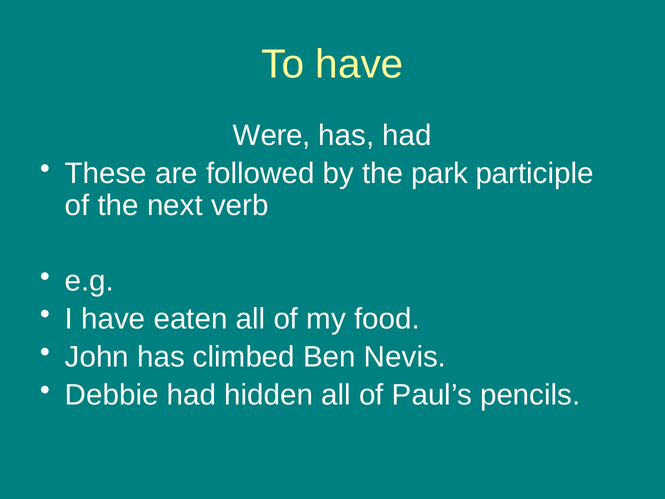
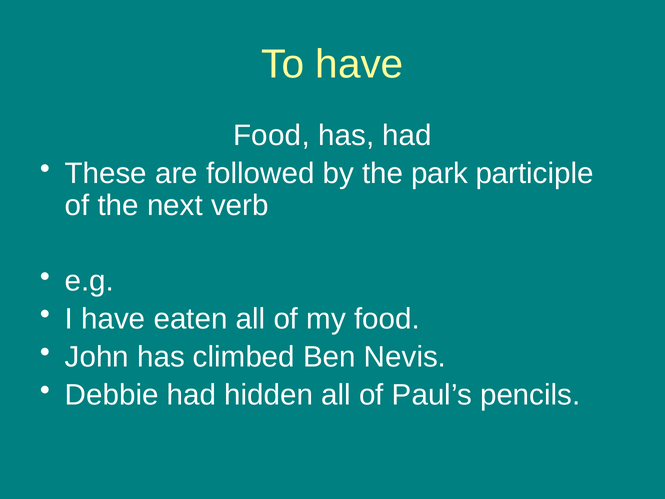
Were at (272, 135): Were -> Food
